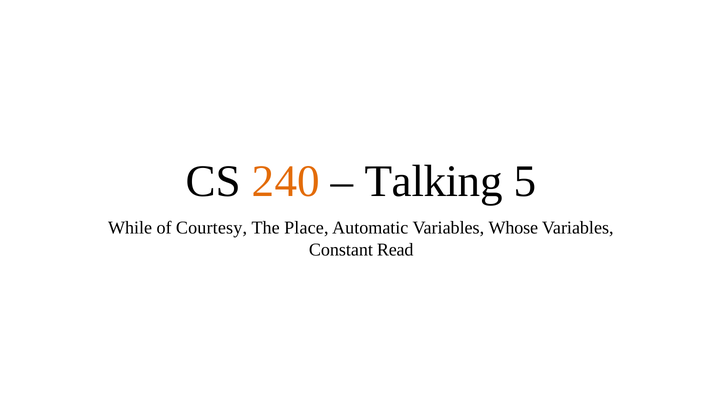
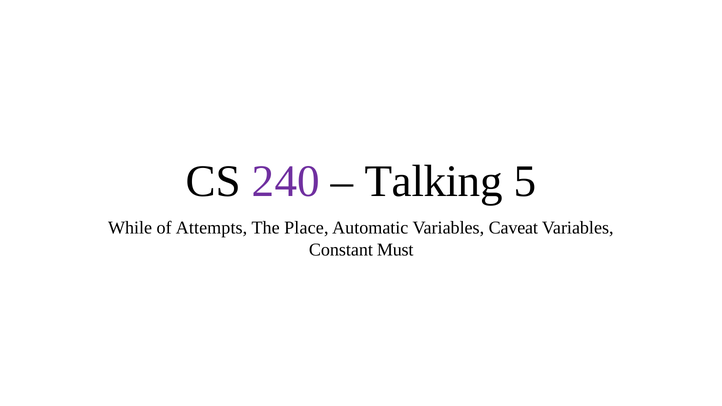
240 colour: orange -> purple
Courtesy: Courtesy -> Attempts
Whose: Whose -> Caveat
Read: Read -> Must
